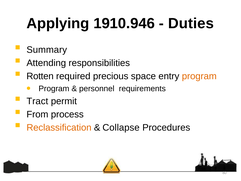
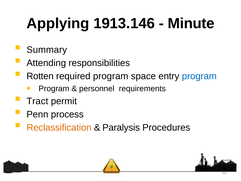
1910.946: 1910.946 -> 1913.146
Duties: Duties -> Minute
required precious: precious -> program
program at (199, 76) colour: orange -> blue
From: From -> Penn
Collapse: Collapse -> Paralysis
